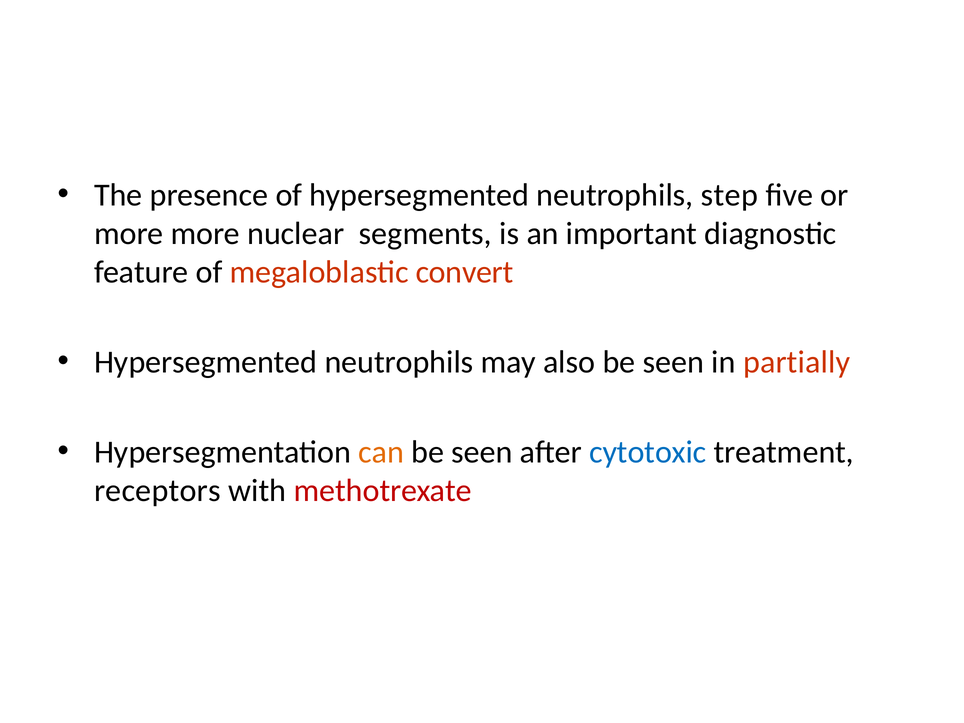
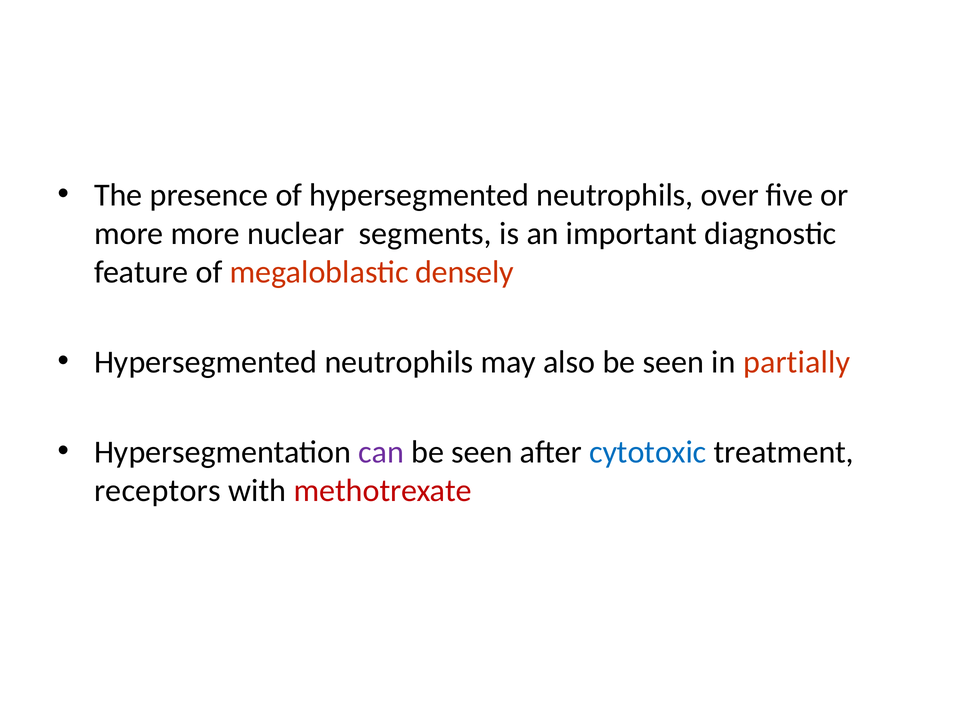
step: step -> over
convert: convert -> densely
can colour: orange -> purple
